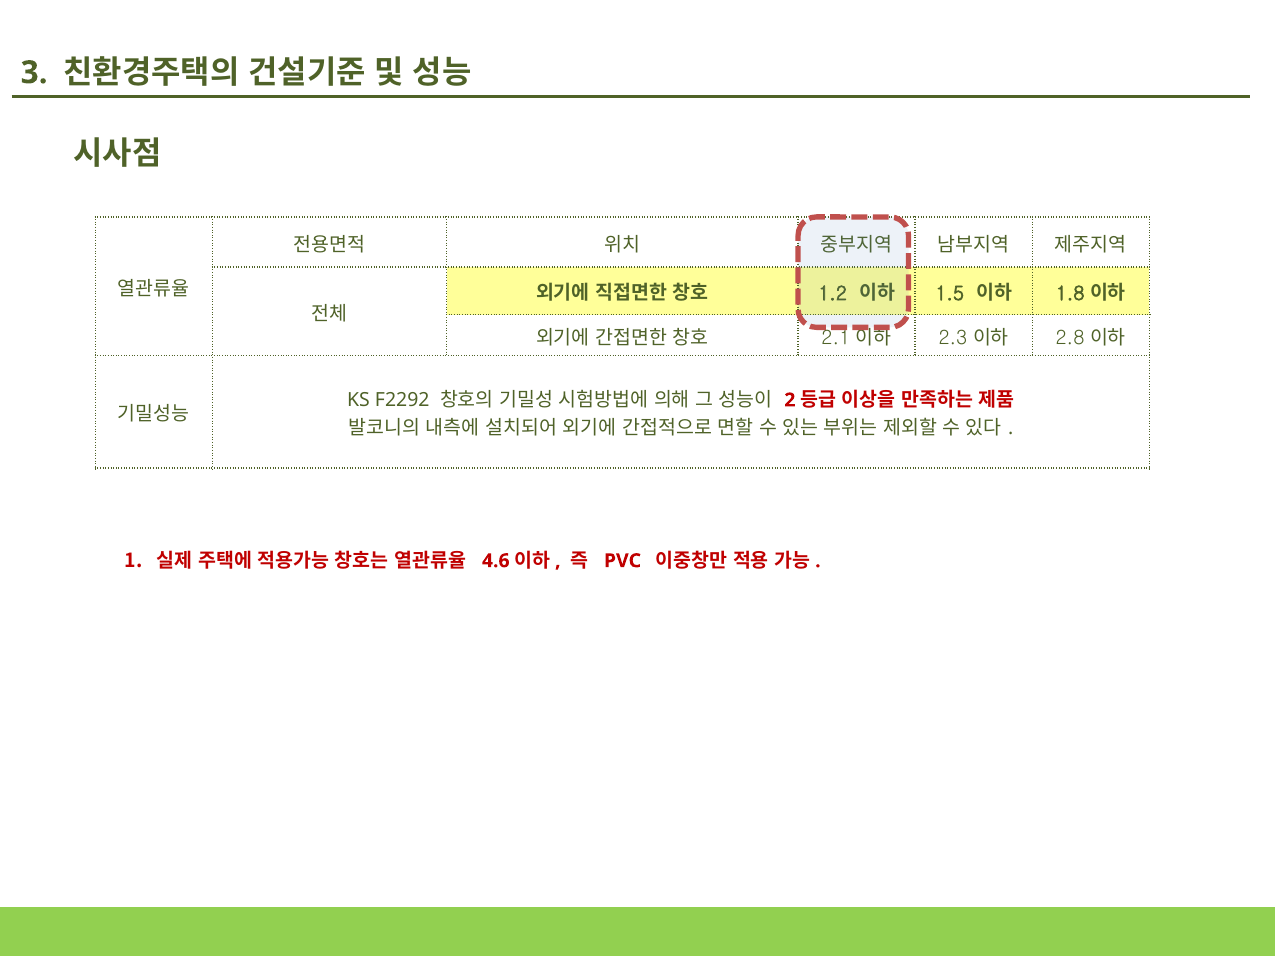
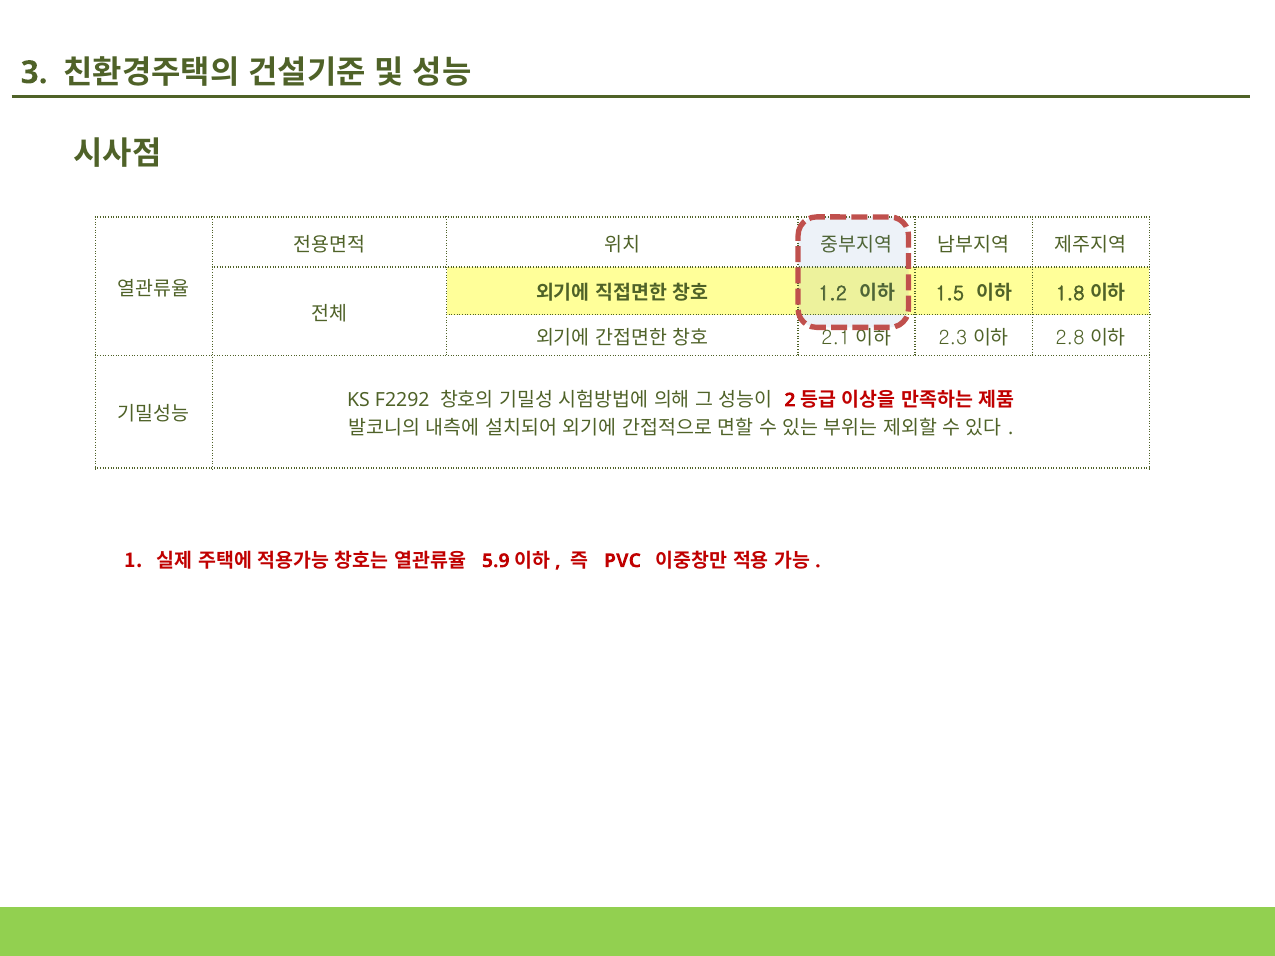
4.6: 4.6 -> 5.9
